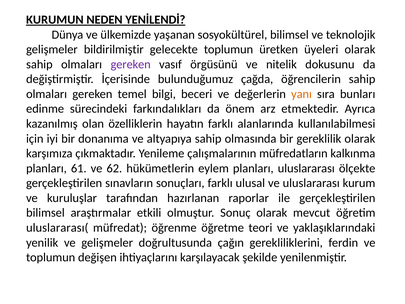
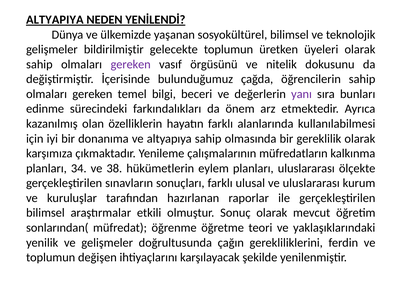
KURUMUN: KURUMUN -> ALTYAPIYA
yanı colour: orange -> purple
61: 61 -> 34
62: 62 -> 38
uluslararası(: uluslararası( -> sonlarından(
